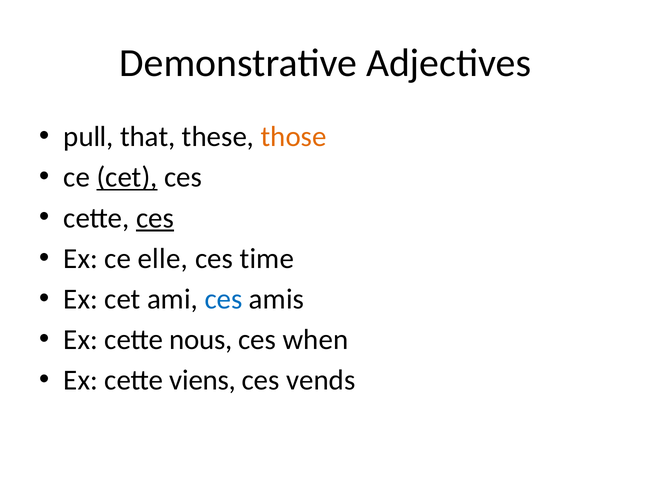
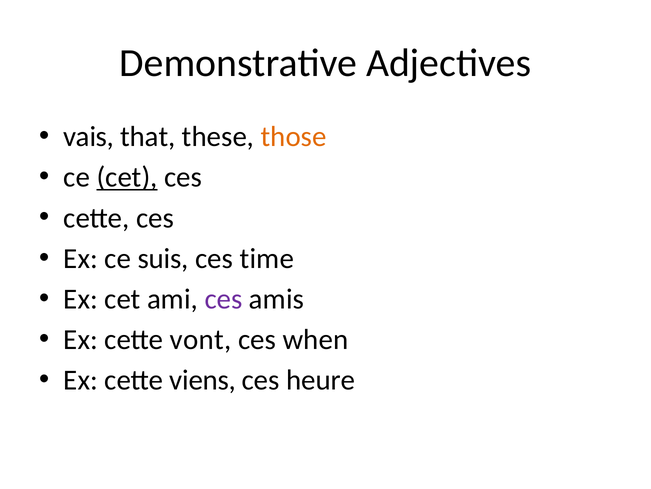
pull: pull -> vais
ces at (155, 218) underline: present -> none
elle: elle -> suis
ces at (224, 299) colour: blue -> purple
nous: nous -> vont
vends: vends -> heure
